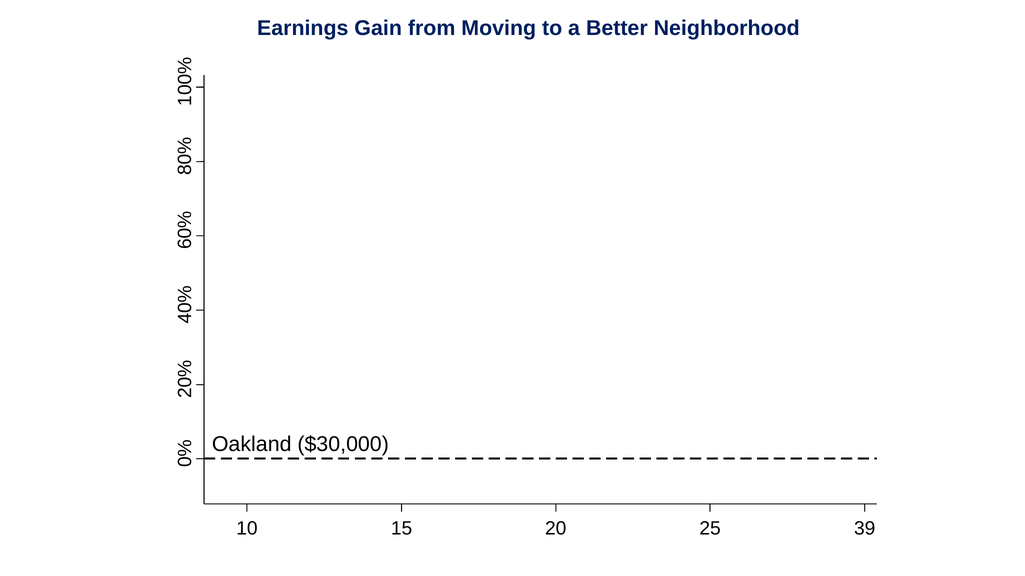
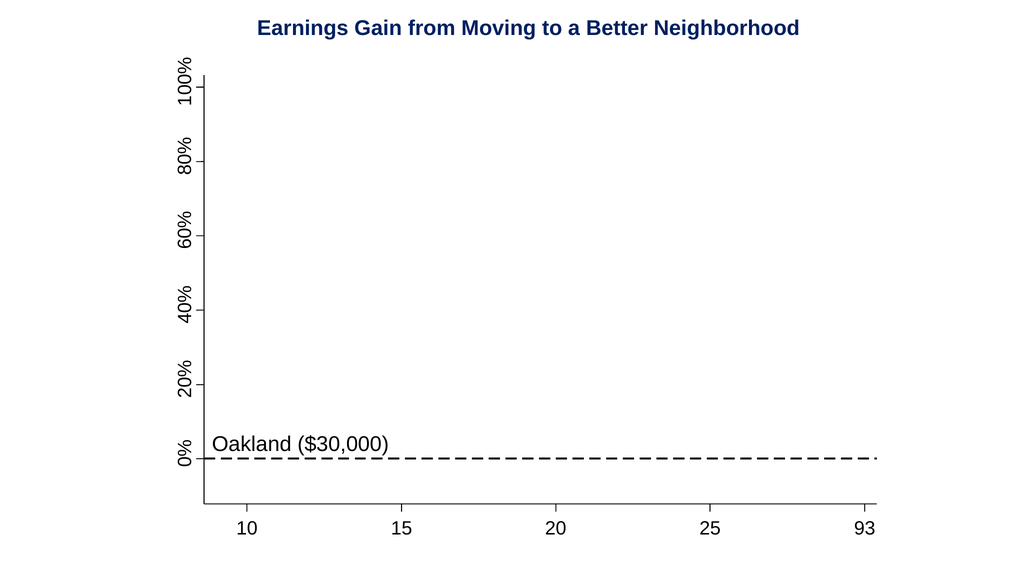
39: 39 -> 93
